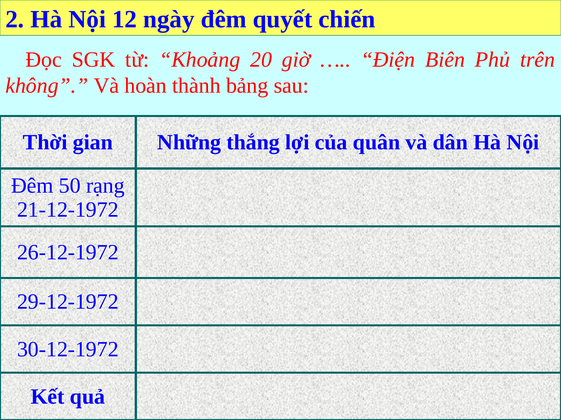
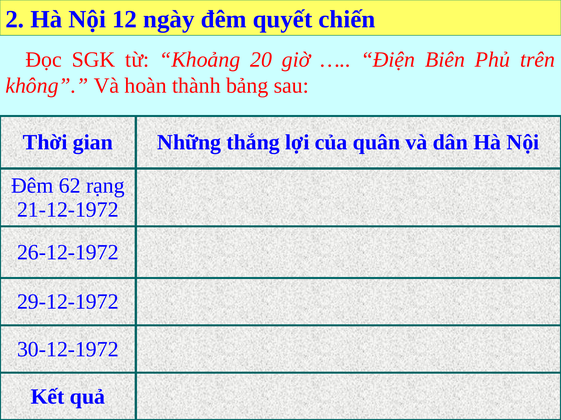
50: 50 -> 62
